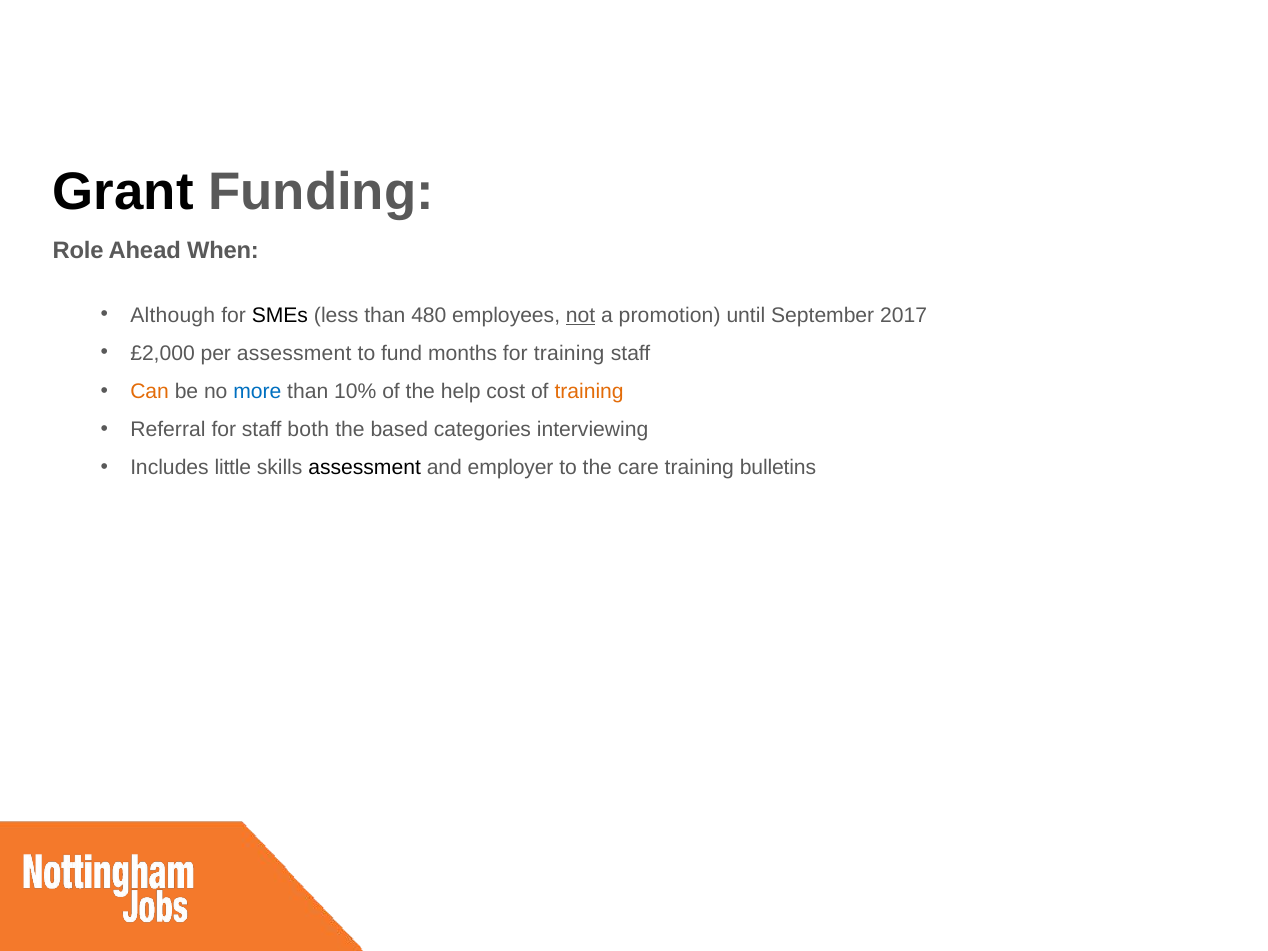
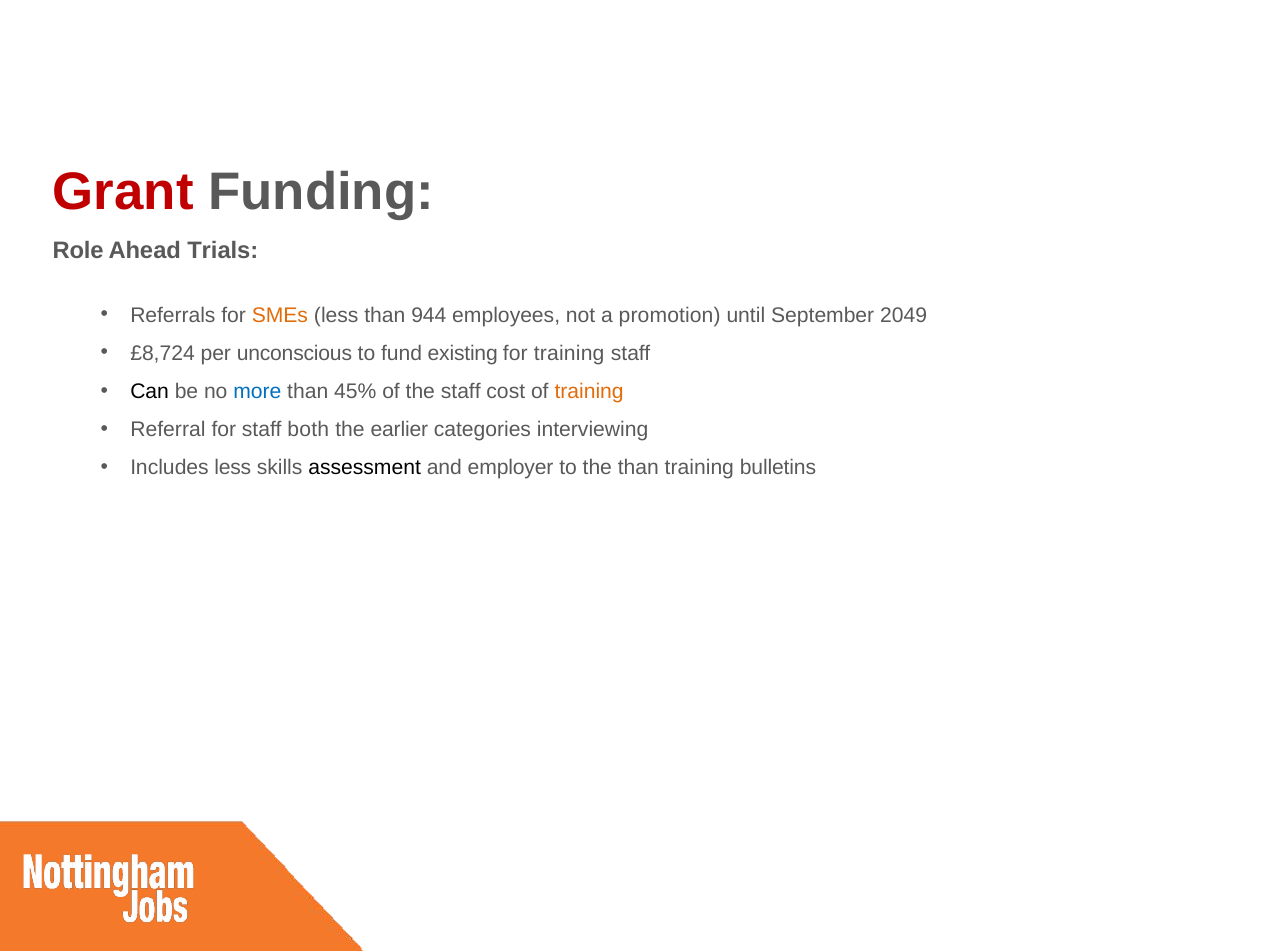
Grant colour: black -> red
When: When -> Trials
Although: Although -> Referrals
SMEs colour: black -> orange
480: 480 -> 944
not underline: present -> none
2017: 2017 -> 2049
£2,000: £2,000 -> £8,724
per assessment: assessment -> unconscious
months: months -> existing
Can colour: orange -> black
10%: 10% -> 45%
the help: help -> staff
based: based -> earlier
Includes little: little -> less
the care: care -> than
